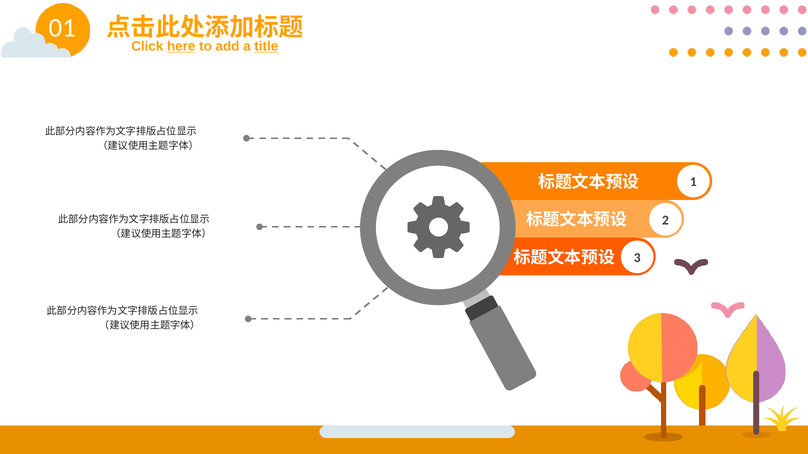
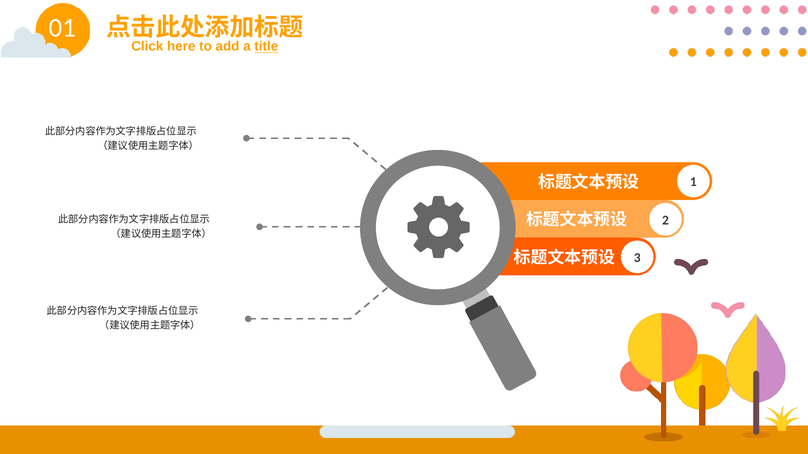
here underline: present -> none
